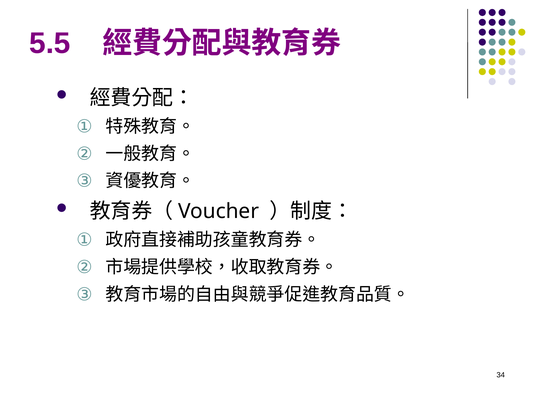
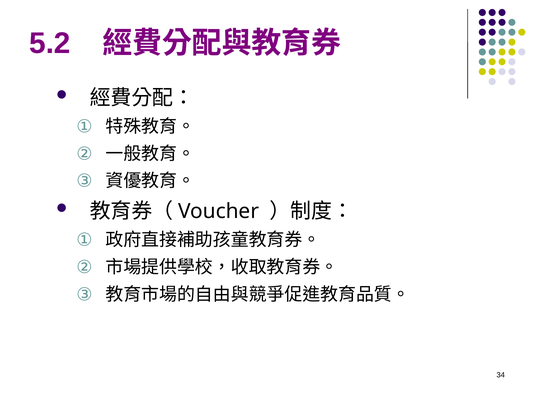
5.5: 5.5 -> 5.2
